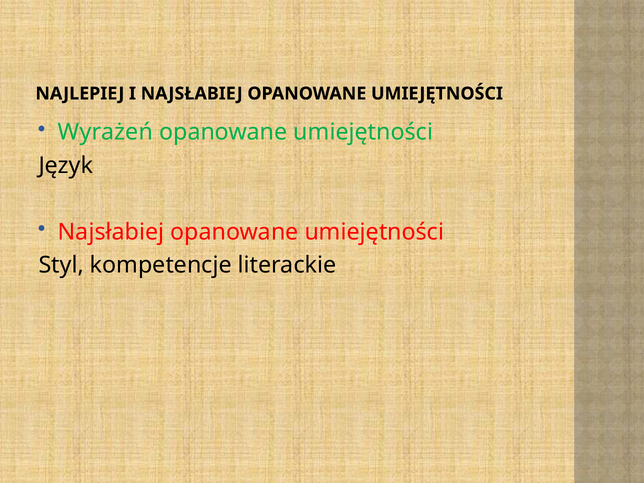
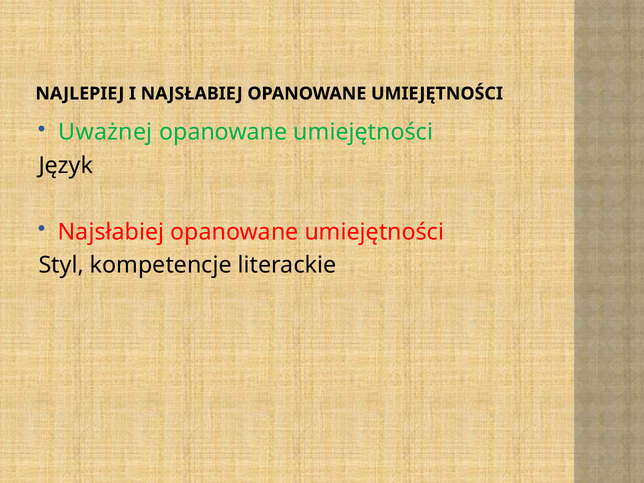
Wyrażeń: Wyrażeń -> Uważnej
